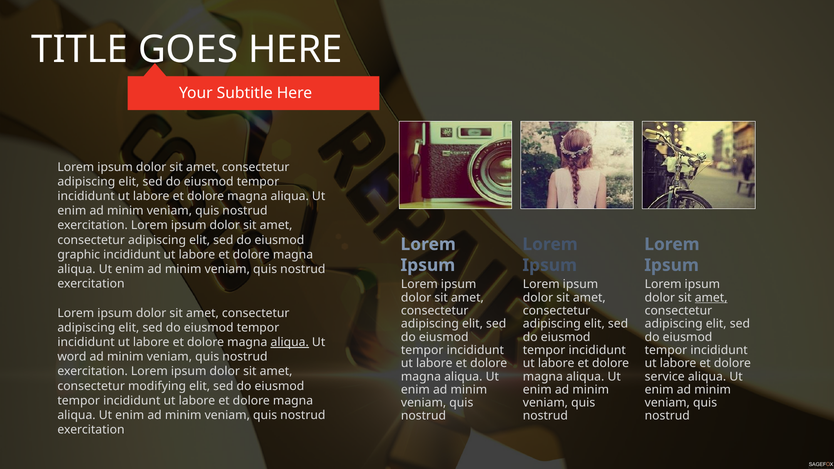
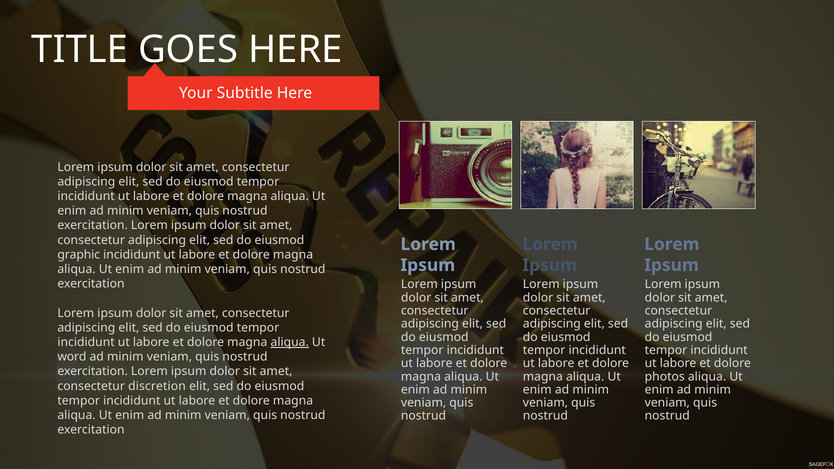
amet at (711, 298) underline: present -> none
service: service -> photos
modifying: modifying -> discretion
